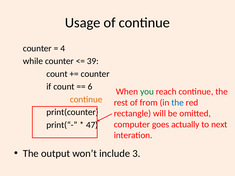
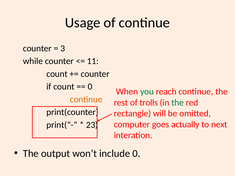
4: 4 -> 3
39: 39 -> 11
6 at (90, 87): 6 -> 0
from: from -> trolls
the at (178, 103) colour: blue -> green
47: 47 -> 23
include 3: 3 -> 0
